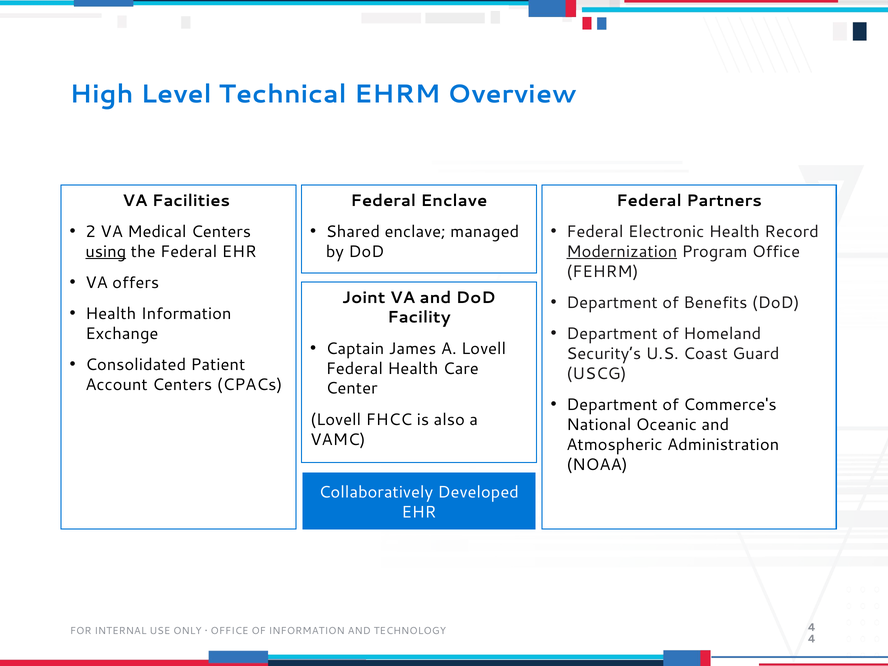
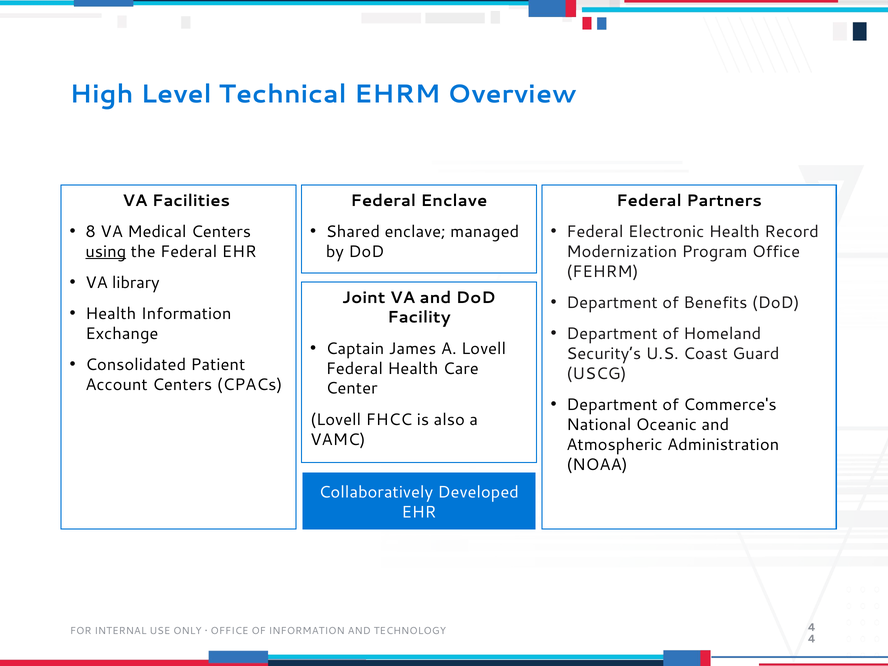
2: 2 -> 8
Modernization underline: present -> none
offers: offers -> library
